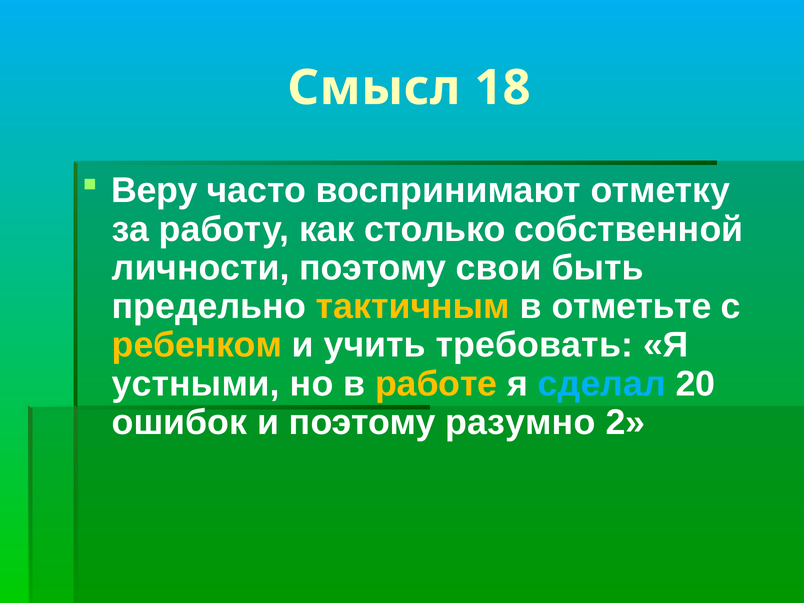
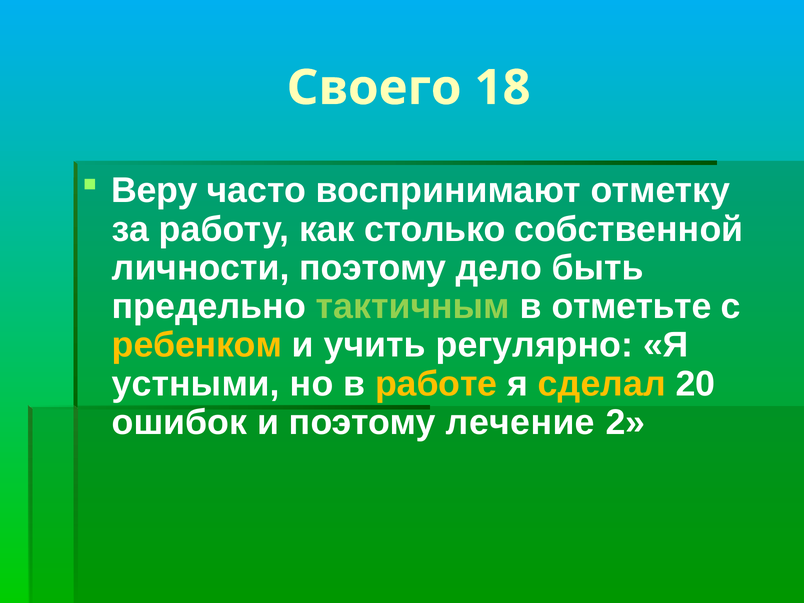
Смысл: Смысл -> Своего
свои: свои -> дело
тактичным colour: yellow -> light green
требовать: требовать -> регулярно
сделал colour: light blue -> yellow
разумно: разумно -> лечение
